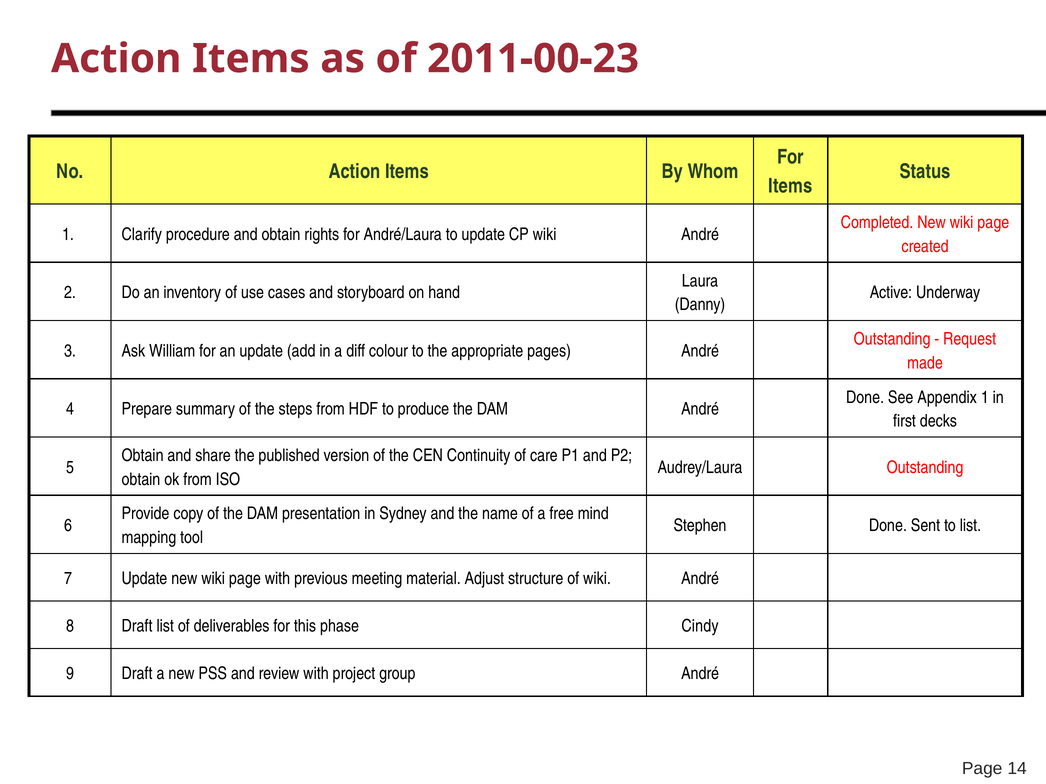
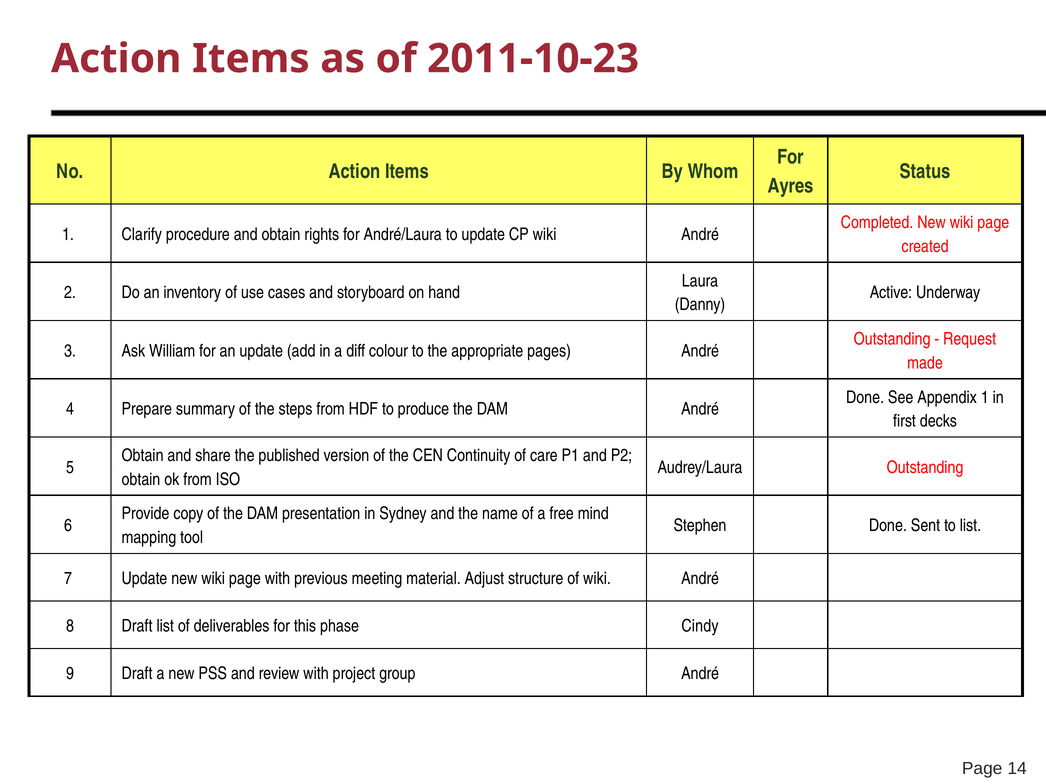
2011-00-23: 2011-00-23 -> 2011-10-23
Items at (790, 186): Items -> Ayres
